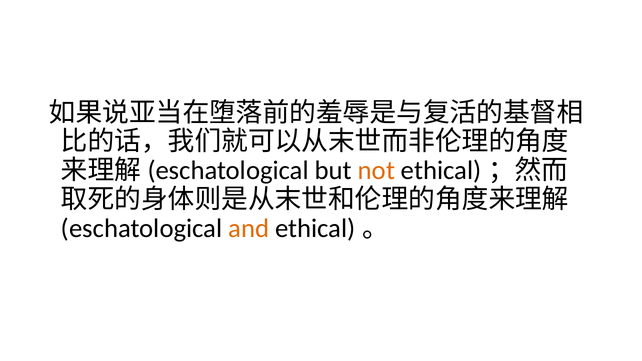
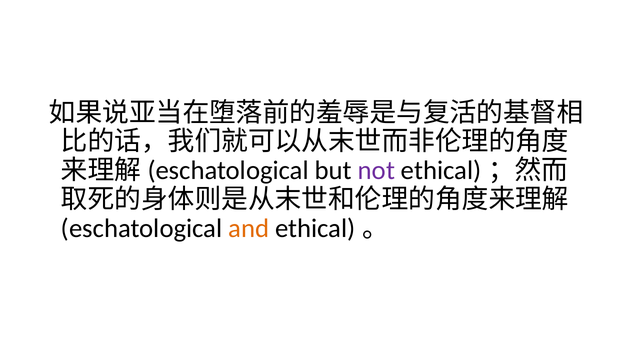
not colour: orange -> purple
